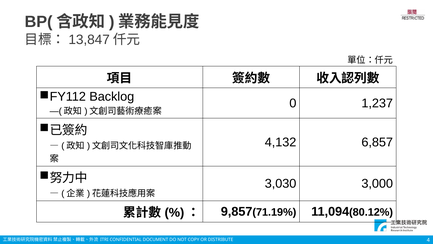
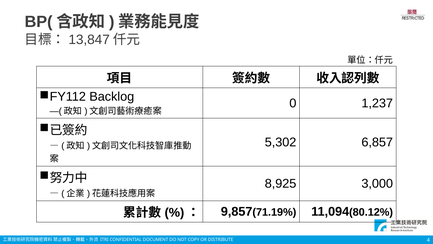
4,132: 4,132 -> 5,302
3,030: 3,030 -> 8,925
